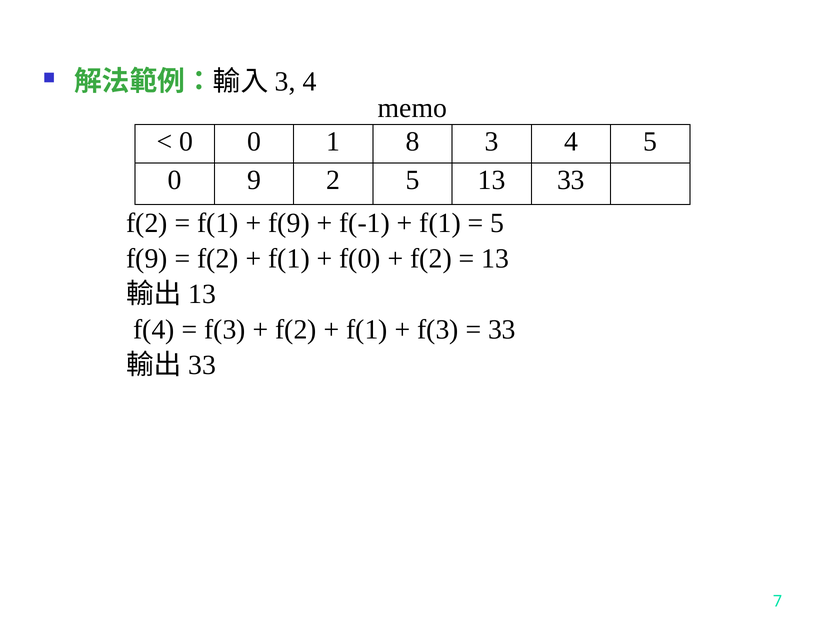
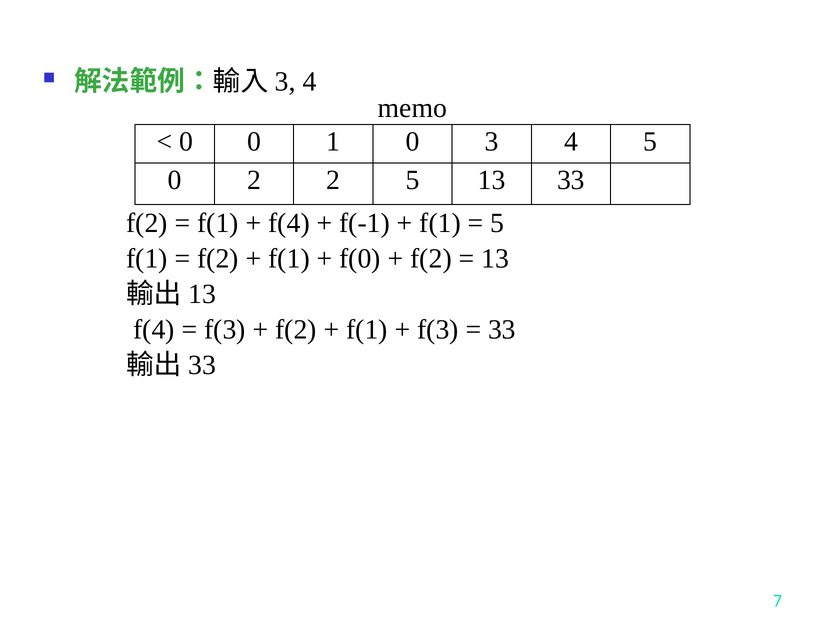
1 8: 8 -> 0
0 9: 9 -> 2
f(9 at (289, 223): f(9 -> f(4
f(9 at (147, 259): f(9 -> f(1
